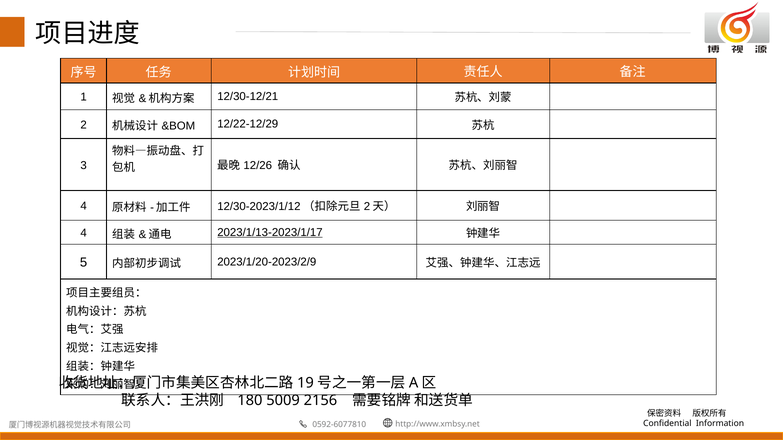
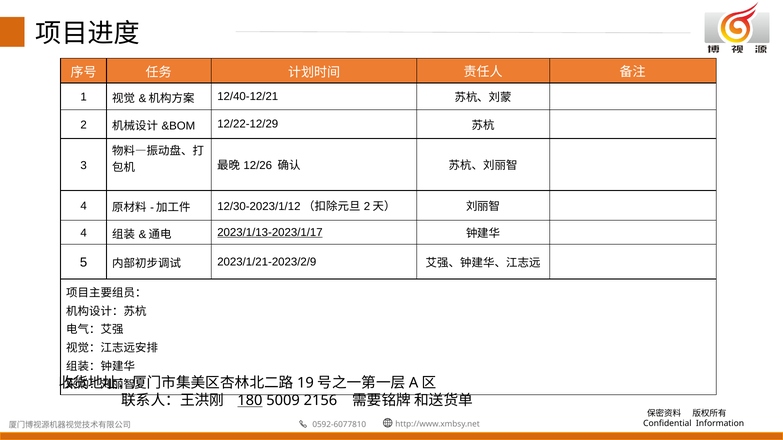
12/30-12/21: 12/30-12/21 -> 12/40-12/21
2023/1/20-2023/2/9: 2023/1/20-2023/2/9 -> 2023/1/21-2023/2/9
180 underline: none -> present
